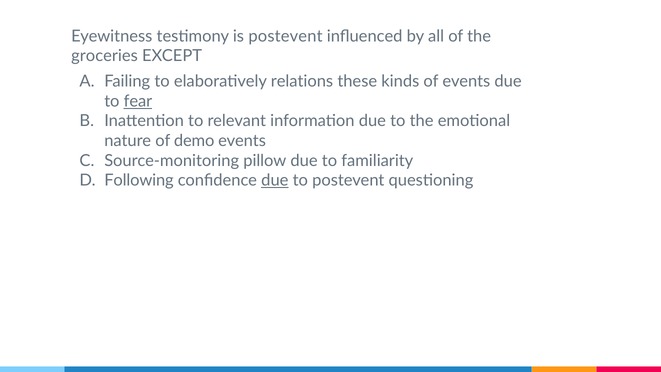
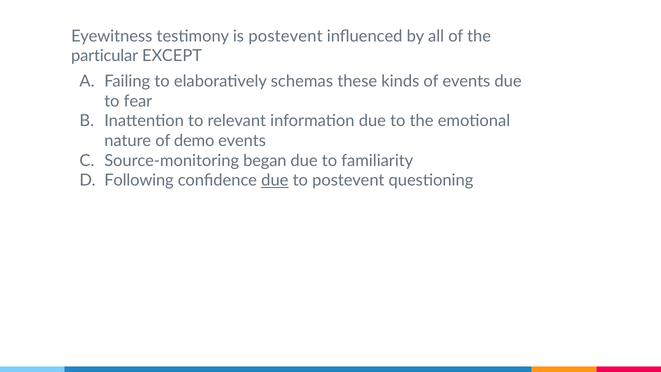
groceries: groceries -> particular
relations: relations -> schemas
fear underline: present -> none
pillow: pillow -> began
